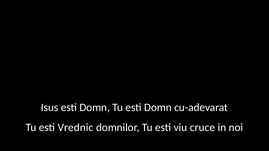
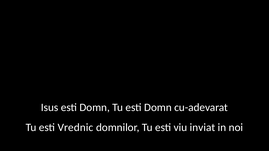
cruce: cruce -> inviat
